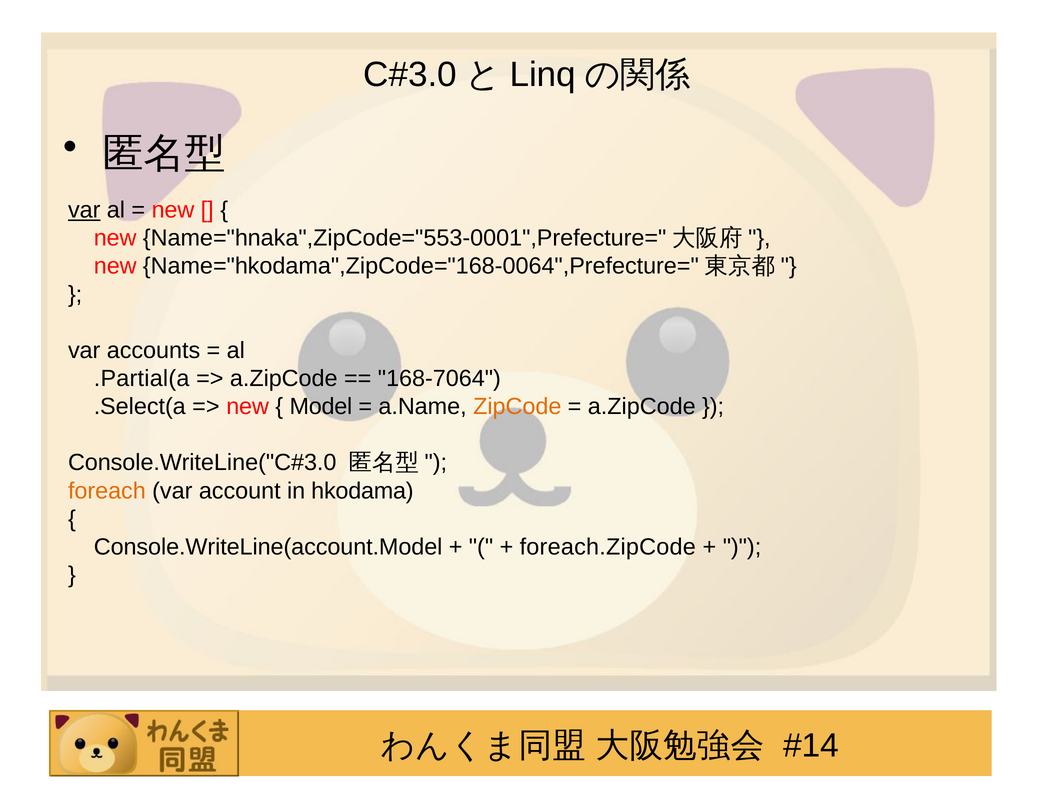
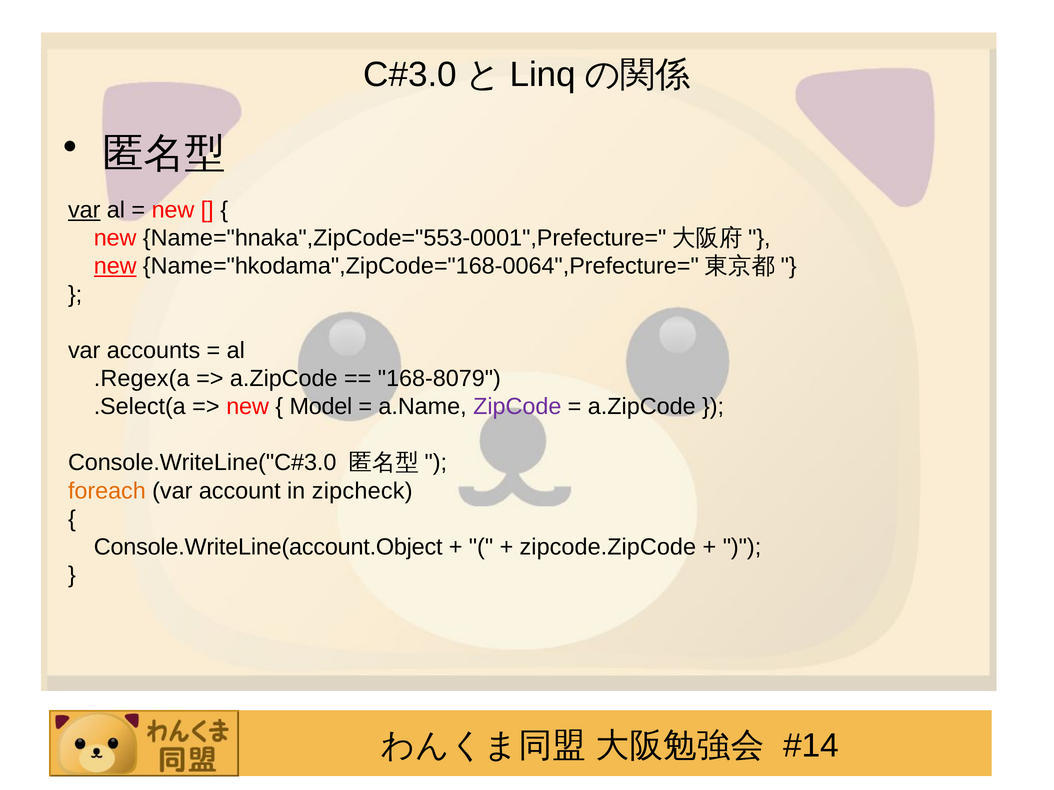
new at (115, 266) underline: none -> present
.Partial(a: .Partial(a -> .Regex(a
168-7064: 168-7064 -> 168-8079
ZipCode colour: orange -> purple
hkodama: hkodama -> zipcheck
Console.WriteLine(account.Model: Console.WriteLine(account.Model -> Console.WriteLine(account.Object
foreach.ZipCode: foreach.ZipCode -> zipcode.ZipCode
